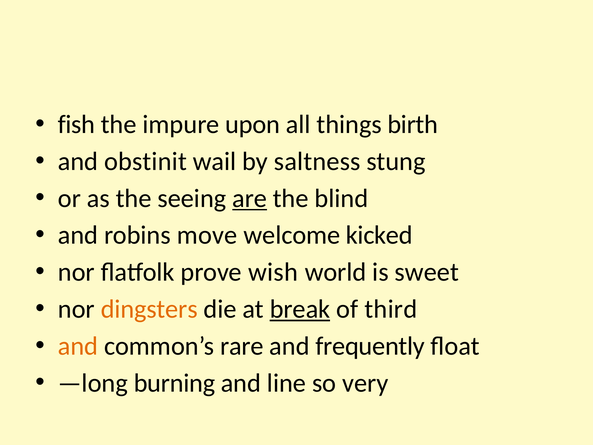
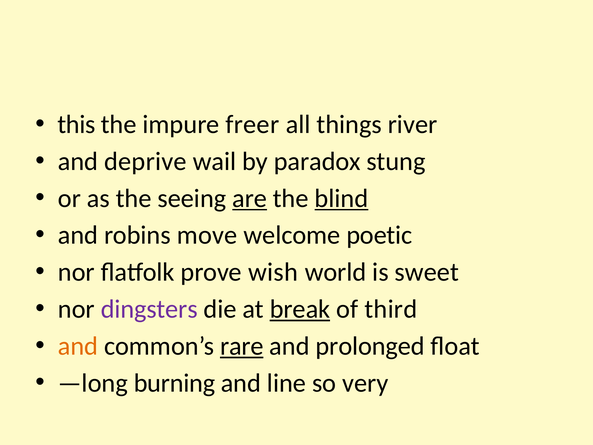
fish: fish -> this
upon: upon -> freer
birth: birth -> river
obstinit: obstinit -> deprive
saltness: saltness -> paradox
blind underline: none -> present
kicked: kicked -> poetic
dingsters colour: orange -> purple
rare underline: none -> present
frequently: frequently -> prolonged
